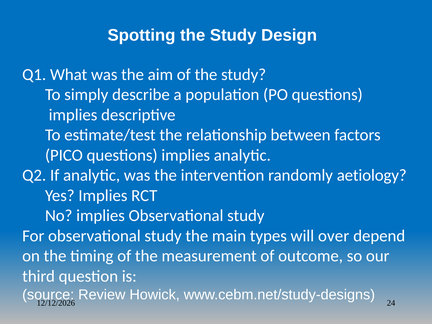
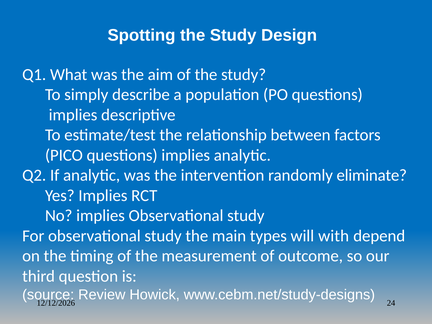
aetiology: aetiology -> eliminate
over: over -> with
